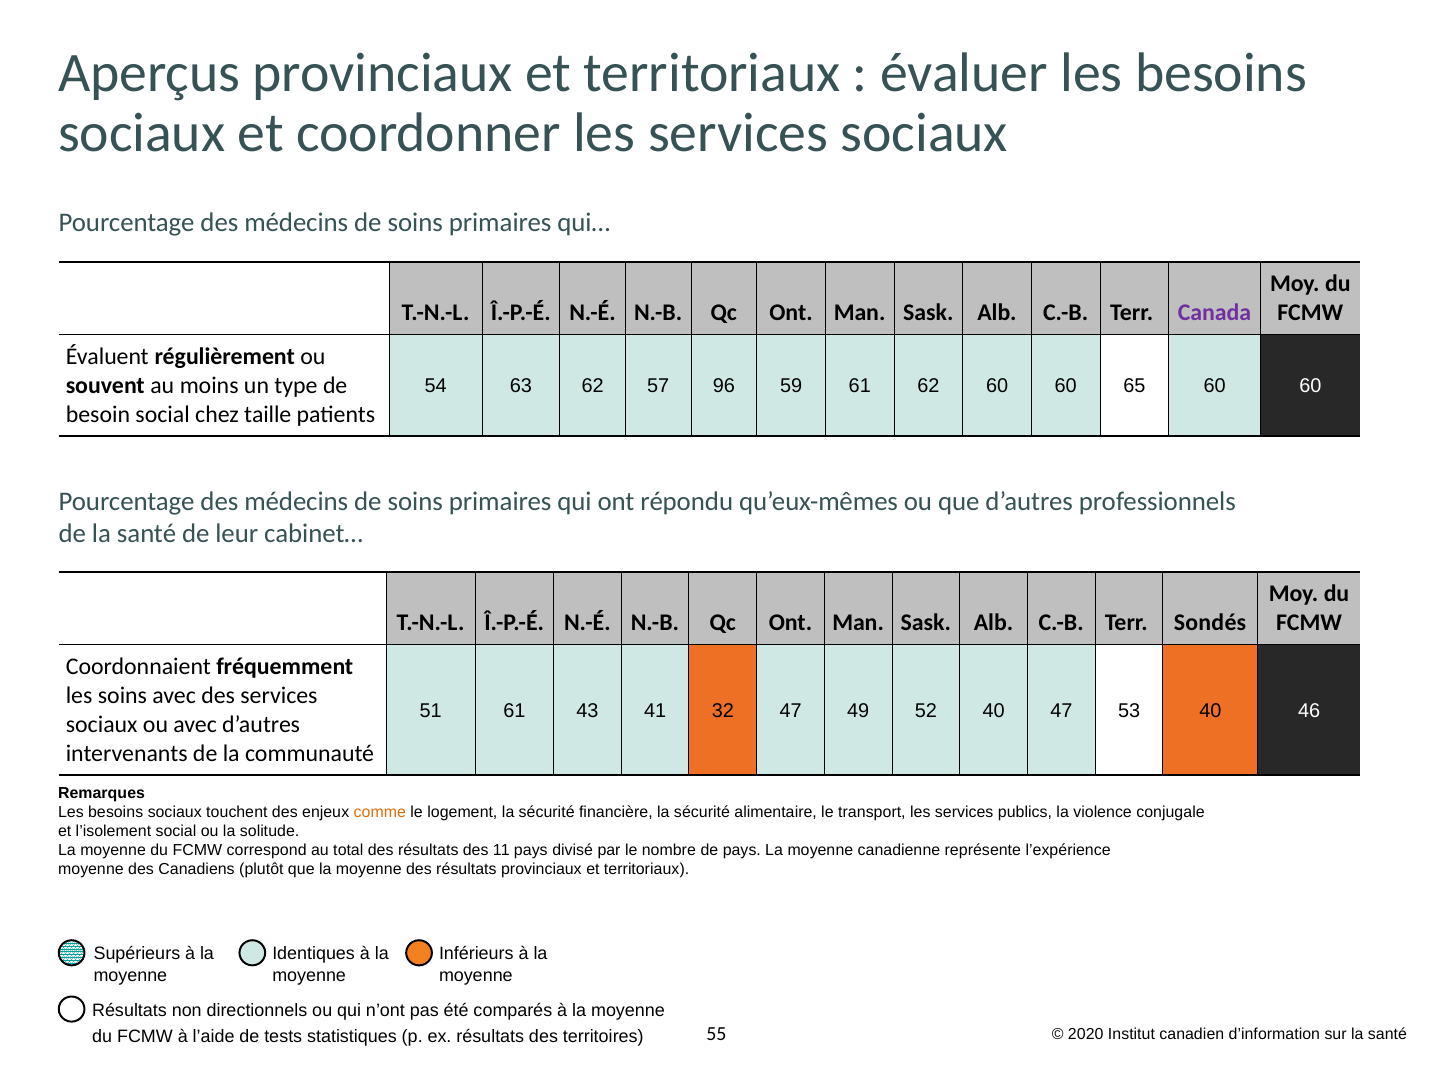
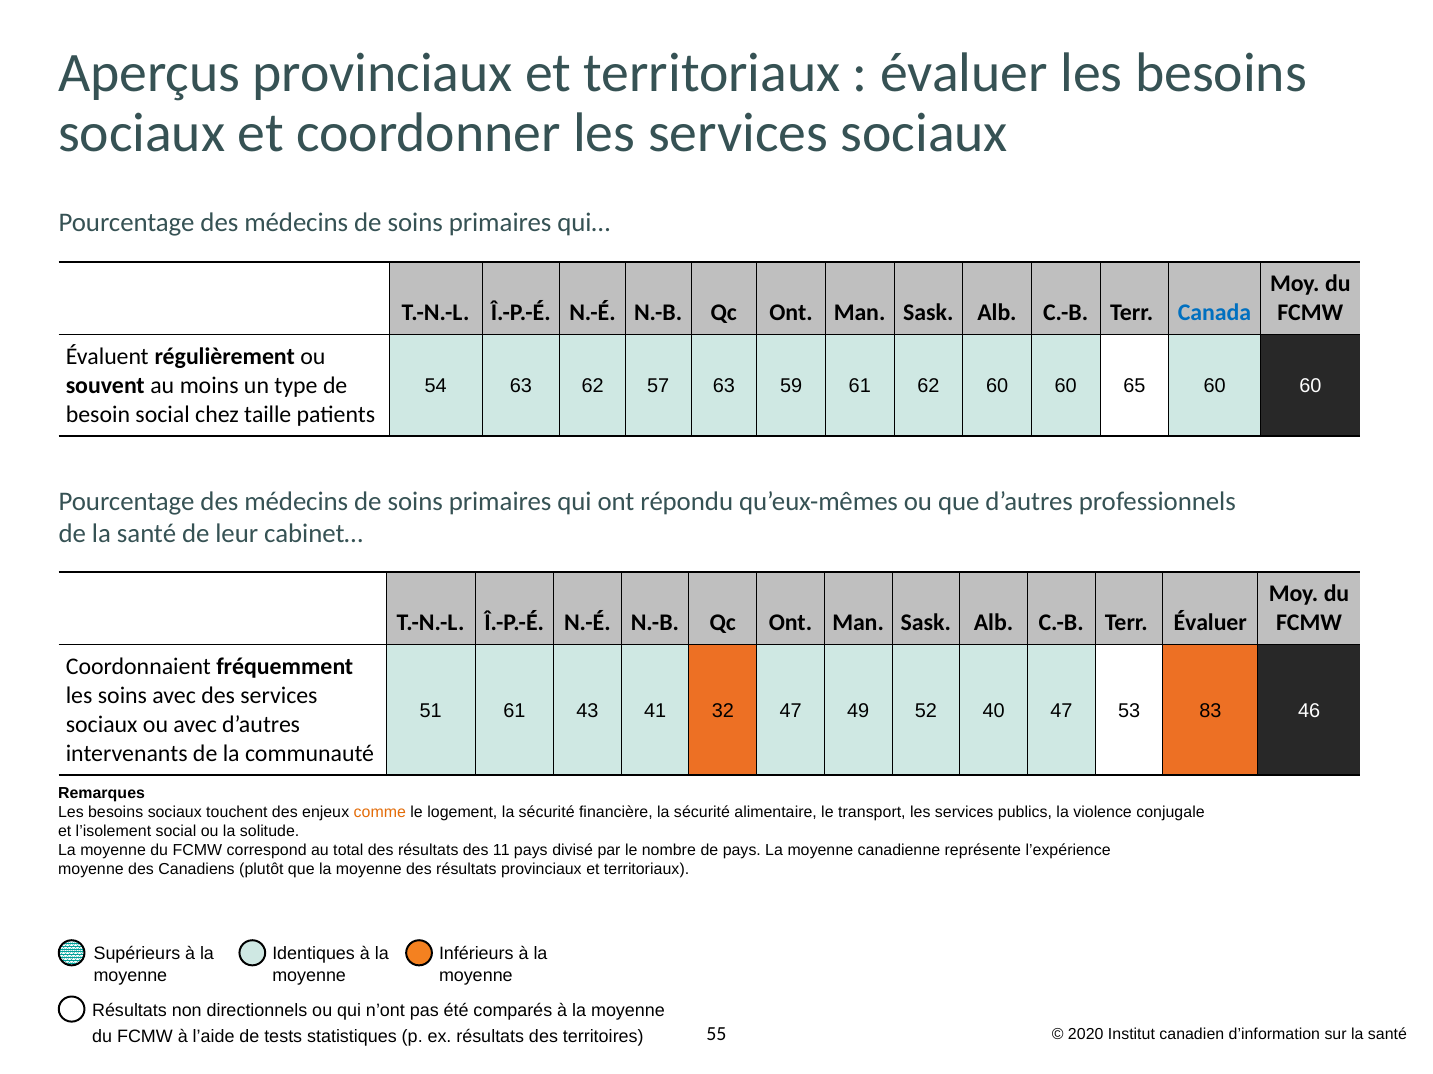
Canada colour: purple -> blue
57 96: 96 -> 63
Terr Sondés: Sondés -> Évaluer
53 40: 40 -> 83
